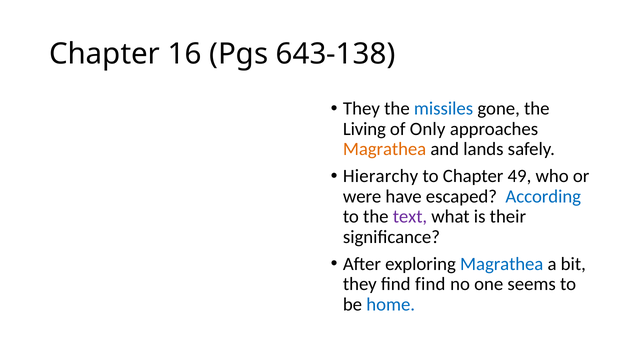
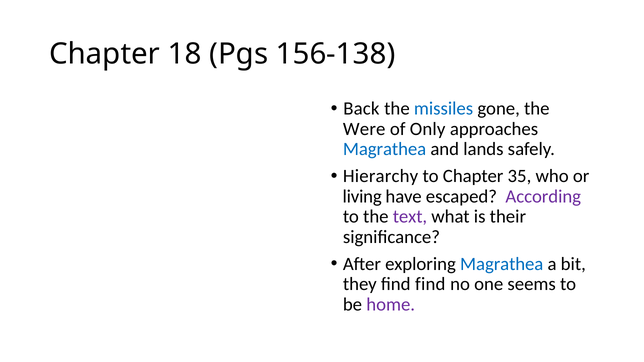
16: 16 -> 18
643-138: 643-138 -> 156-138
They at (361, 109): They -> Back
Living: Living -> Were
Magrathea at (385, 149) colour: orange -> blue
49: 49 -> 35
were: were -> living
According colour: blue -> purple
home colour: blue -> purple
